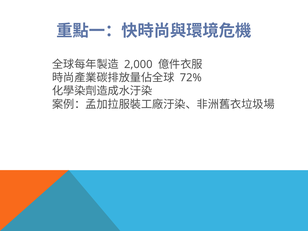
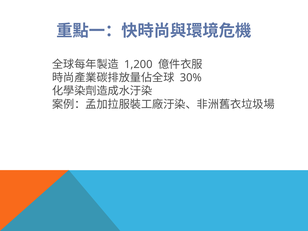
2,000: 2,000 -> 1,200
72%: 72% -> 30%
